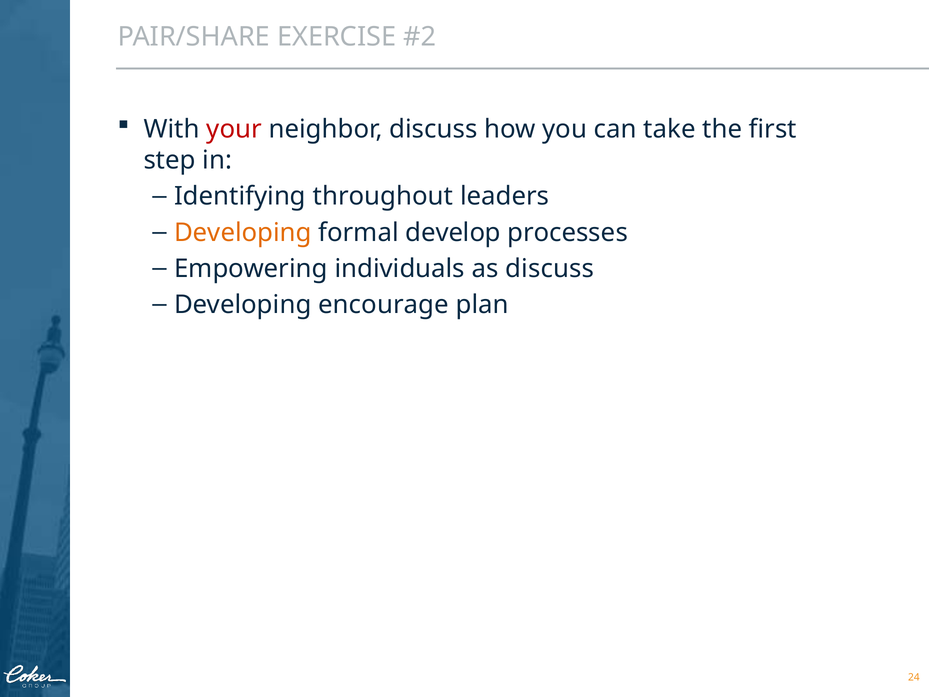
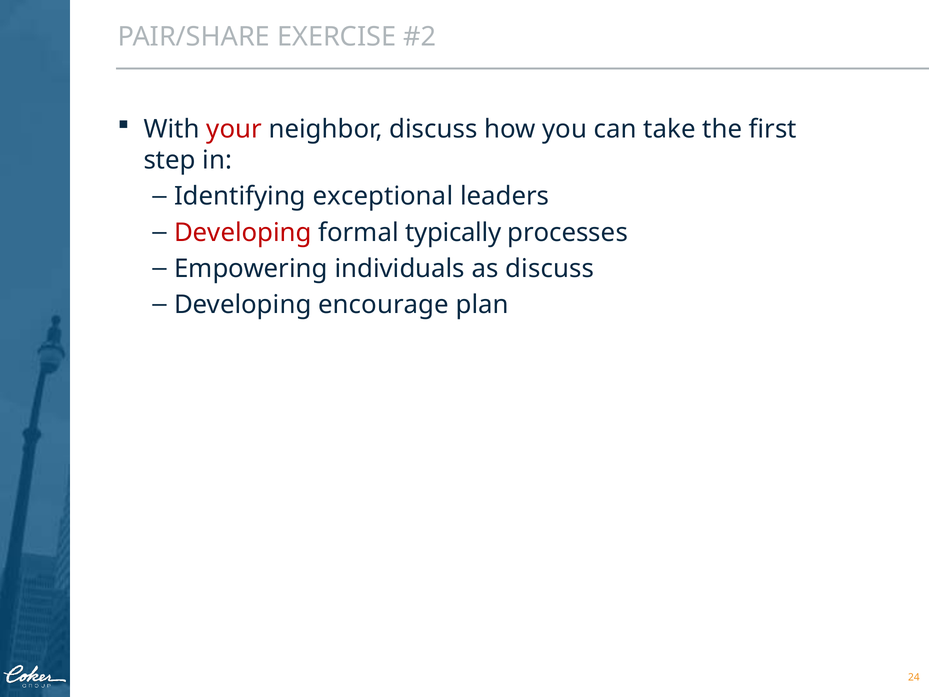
throughout: throughout -> exceptional
Developing at (243, 233) colour: orange -> red
develop: develop -> typically
